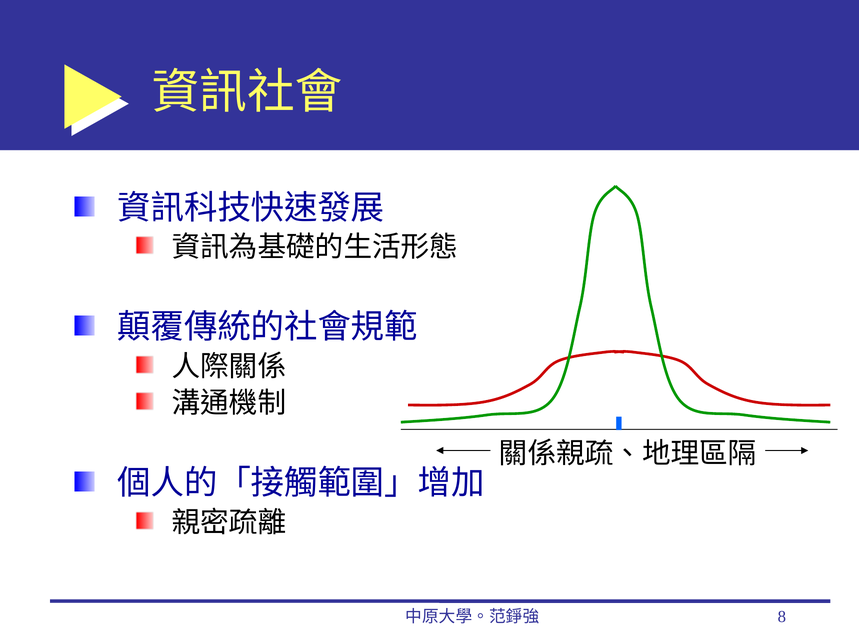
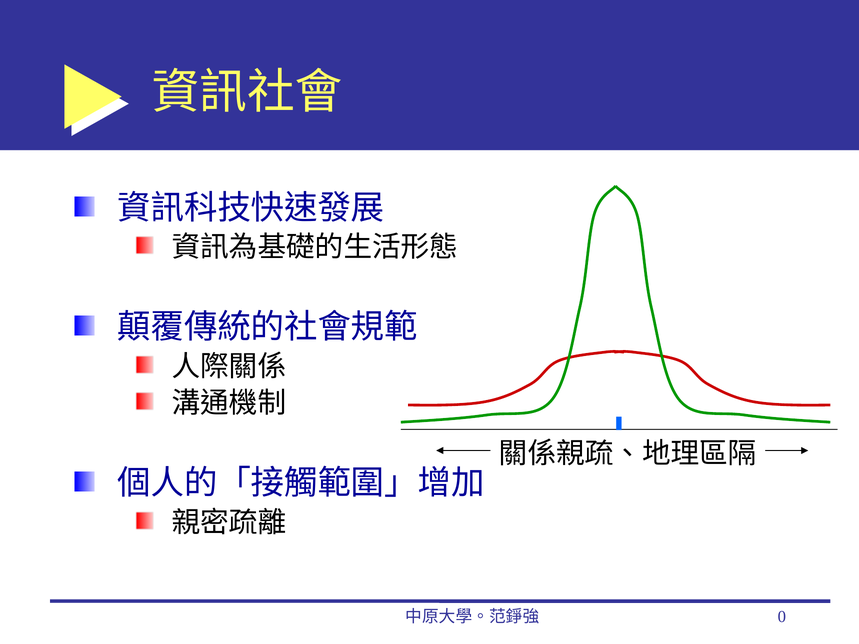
8: 8 -> 0
